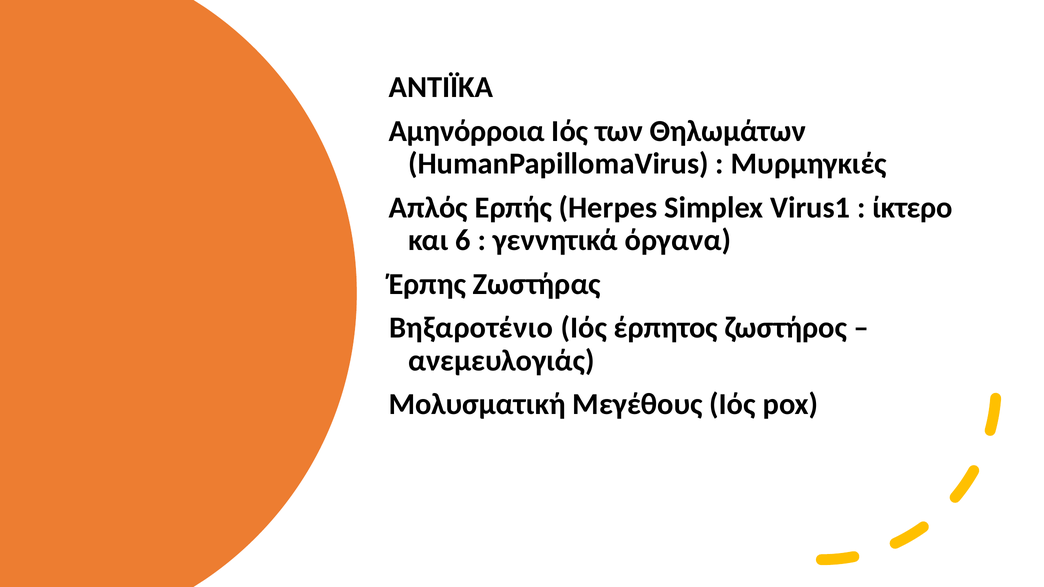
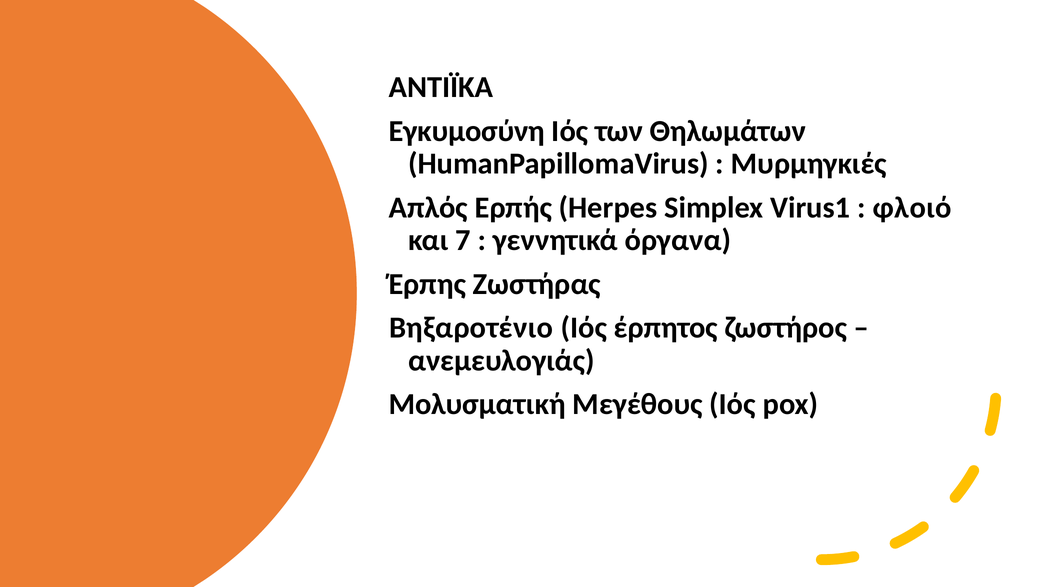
Αμηνόρροια: Αμηνόρροια -> Εγκυμοσύνη
ίκτερο: ίκτερο -> φλοιό
6: 6 -> 7
